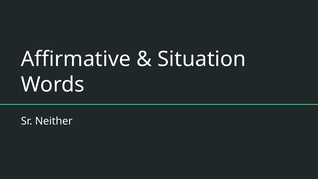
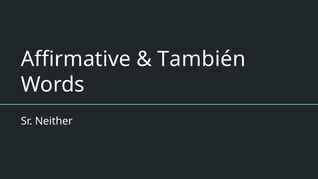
Situation: Situation -> También
